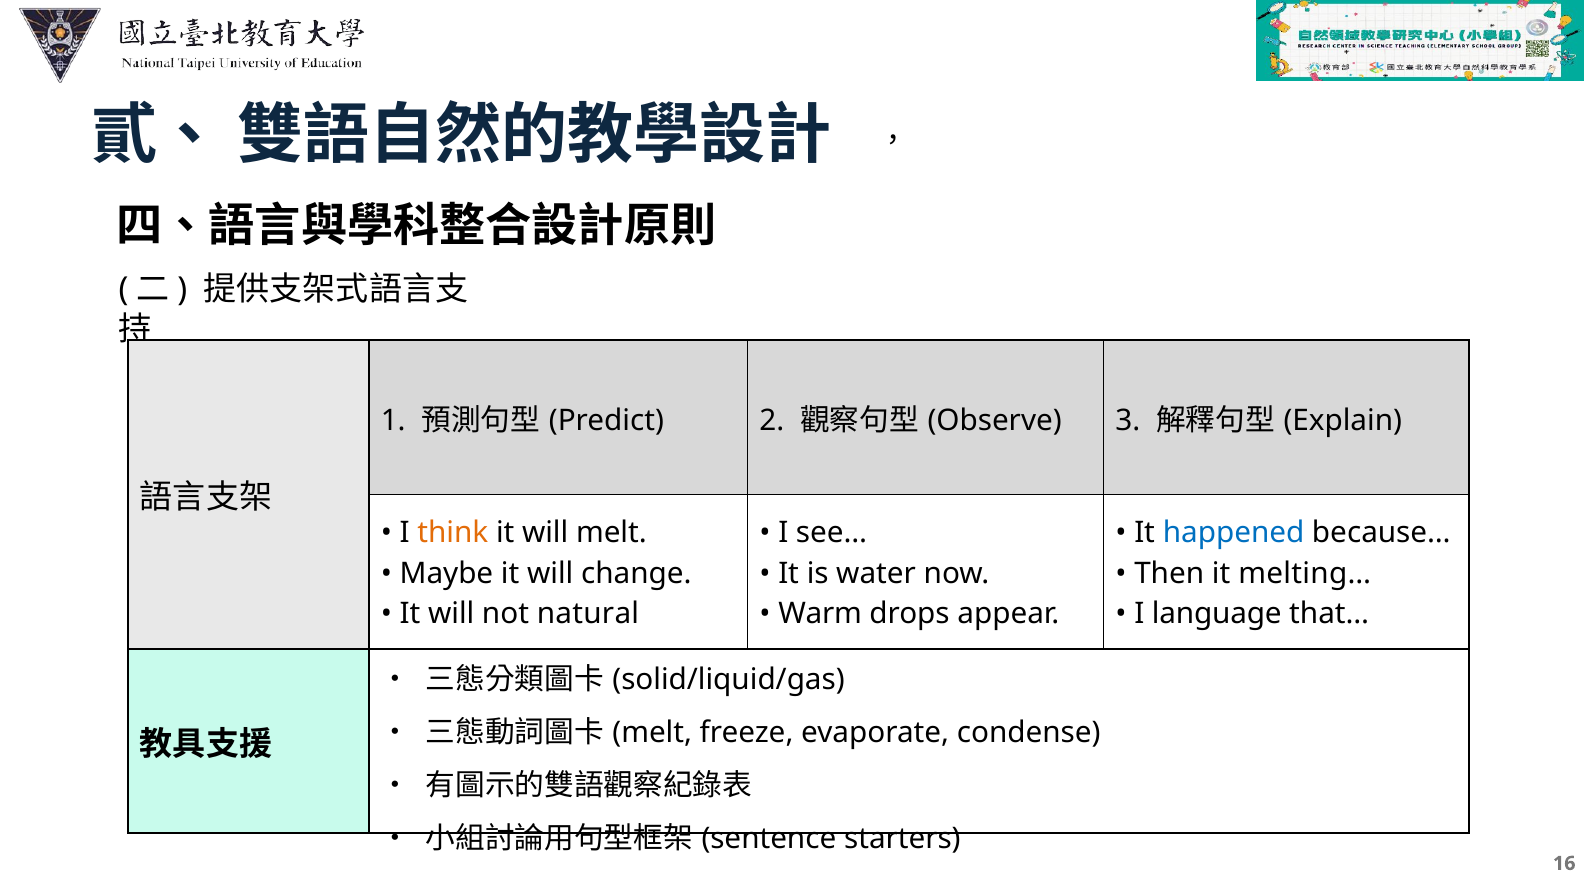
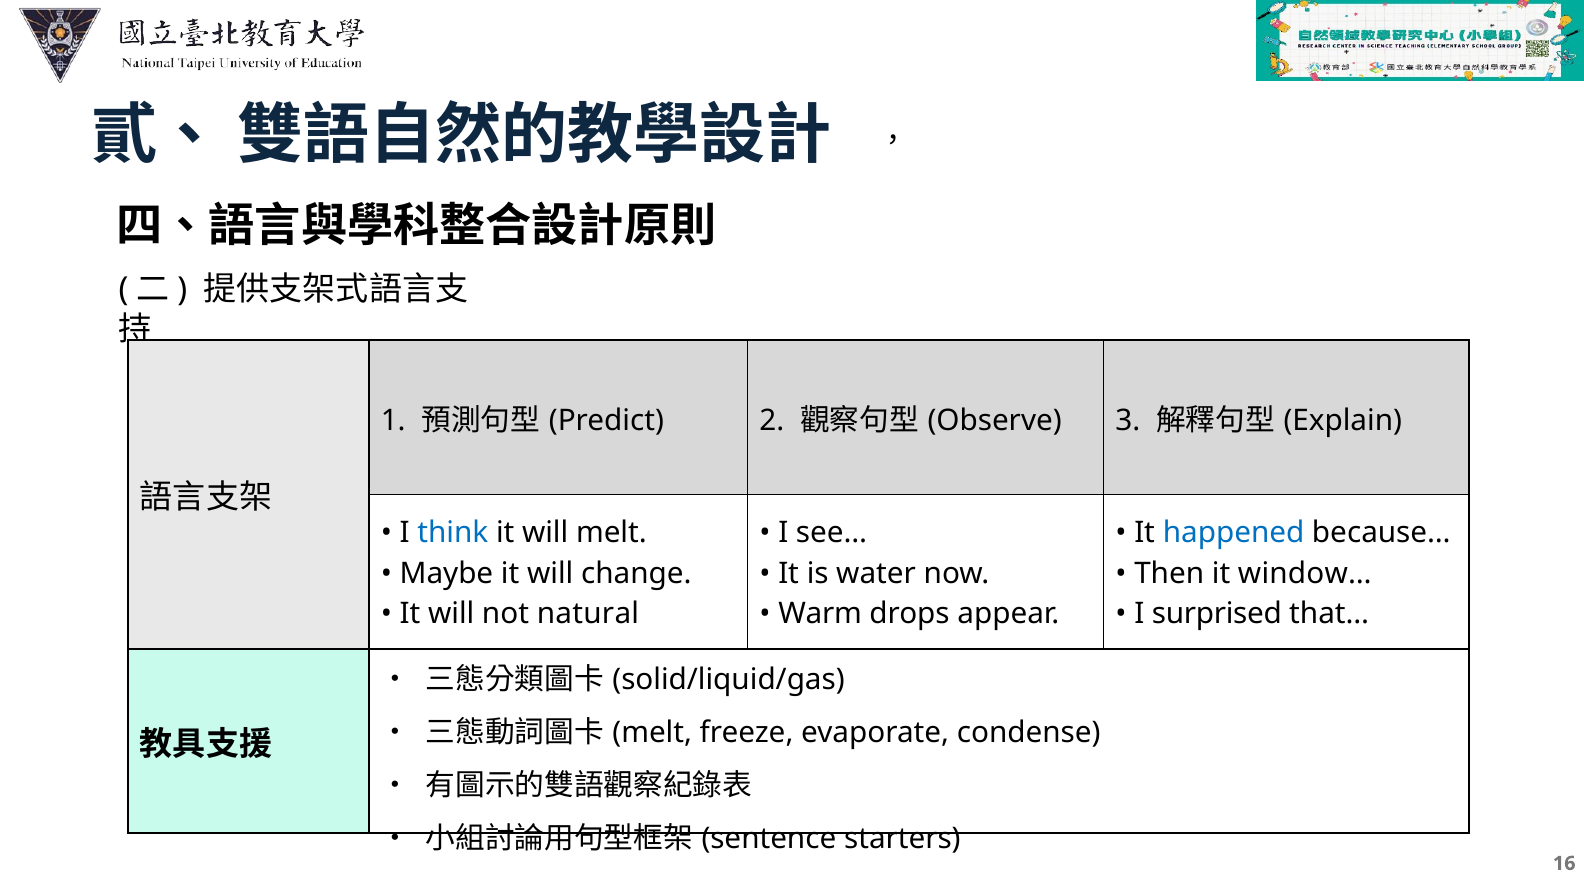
think colour: orange -> blue
melting…: melting… -> window…
language: language -> surprised
